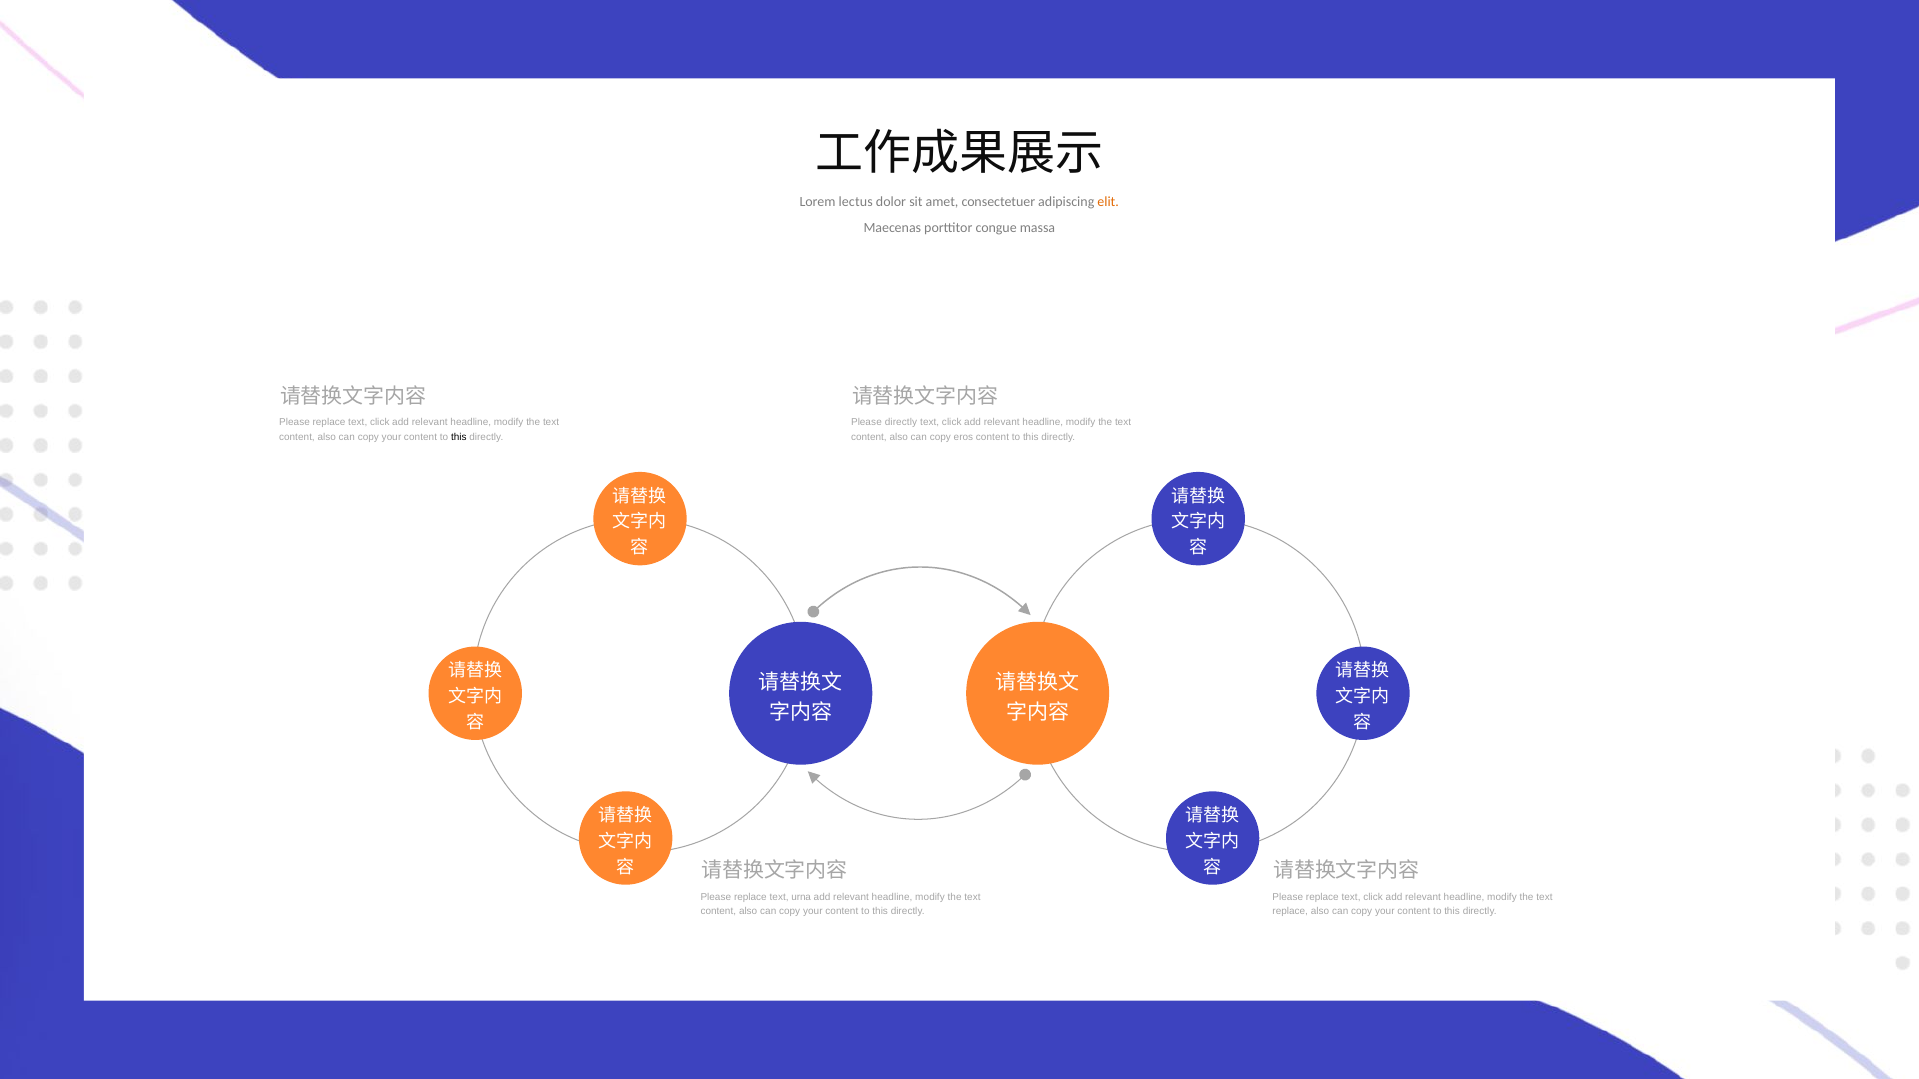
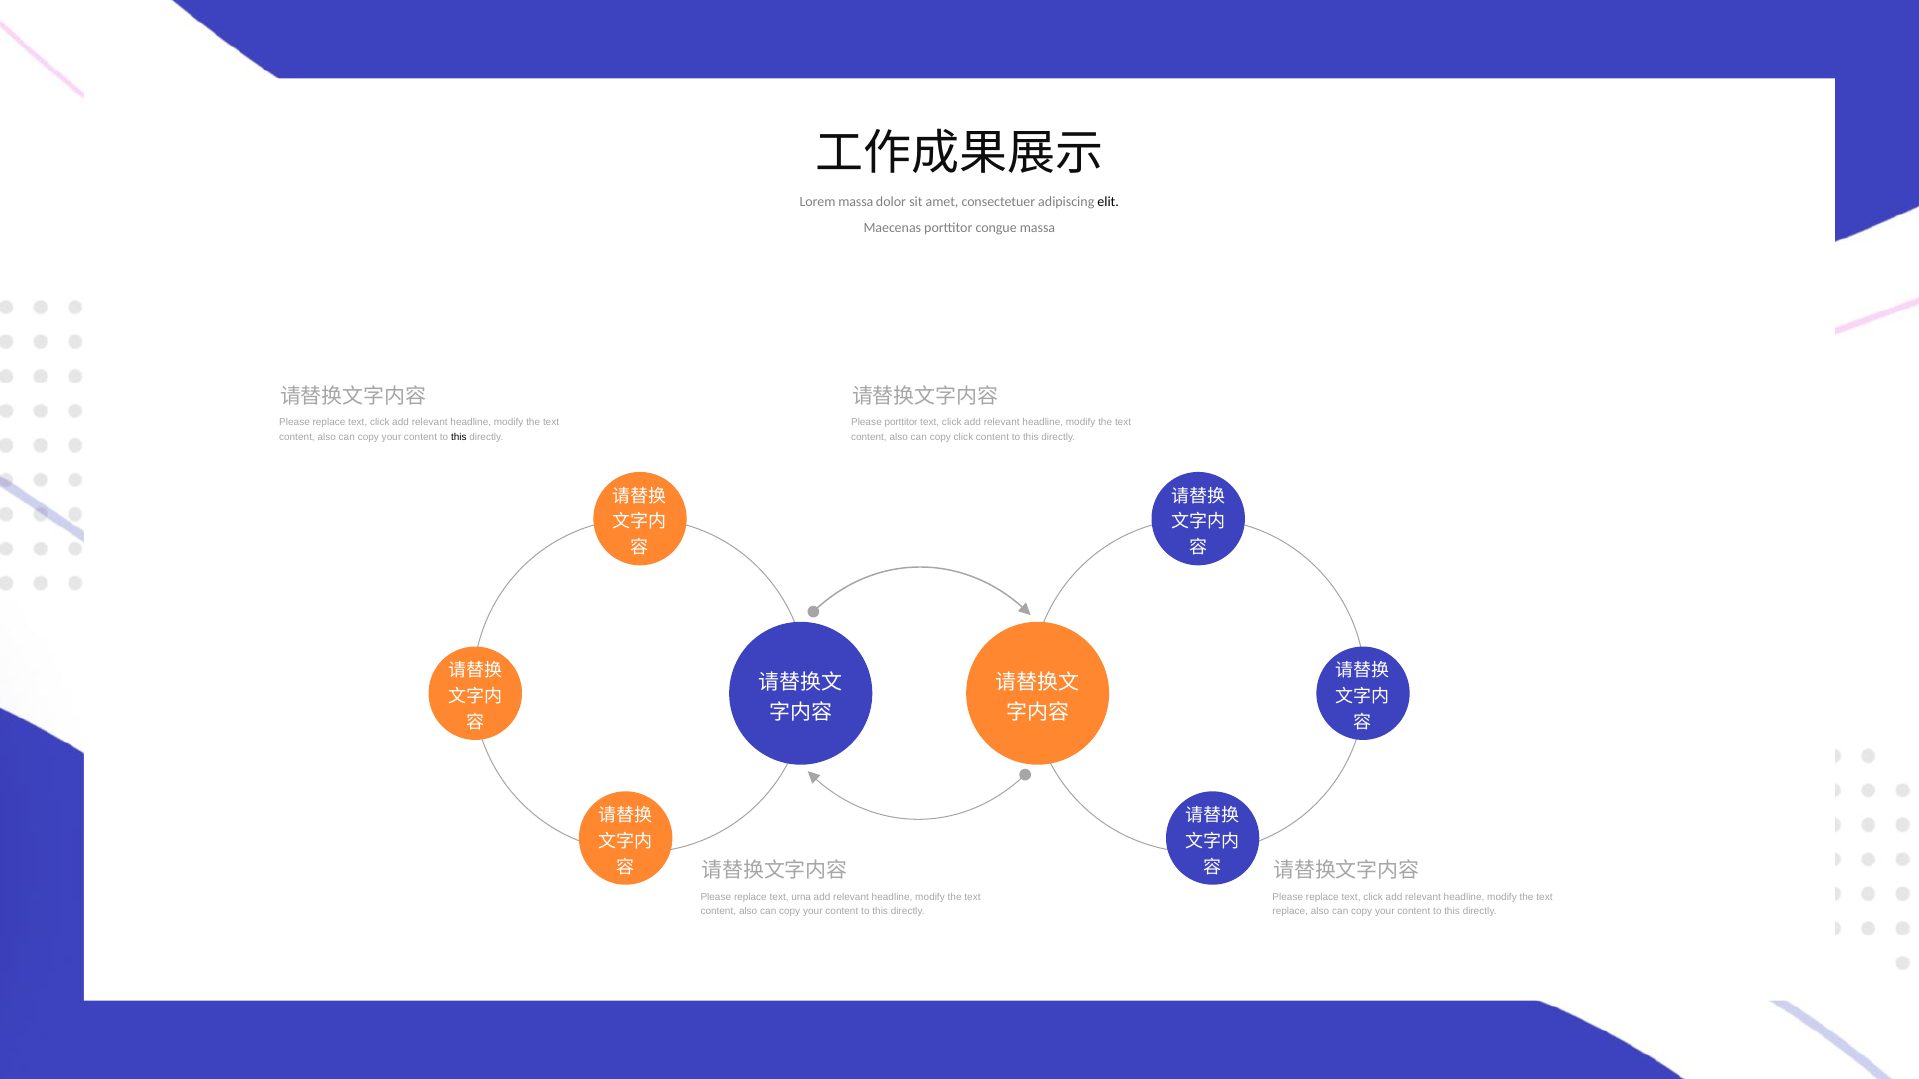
Lorem lectus: lectus -> massa
elit colour: orange -> black
Please directly: directly -> porttitor
copy eros: eros -> click
